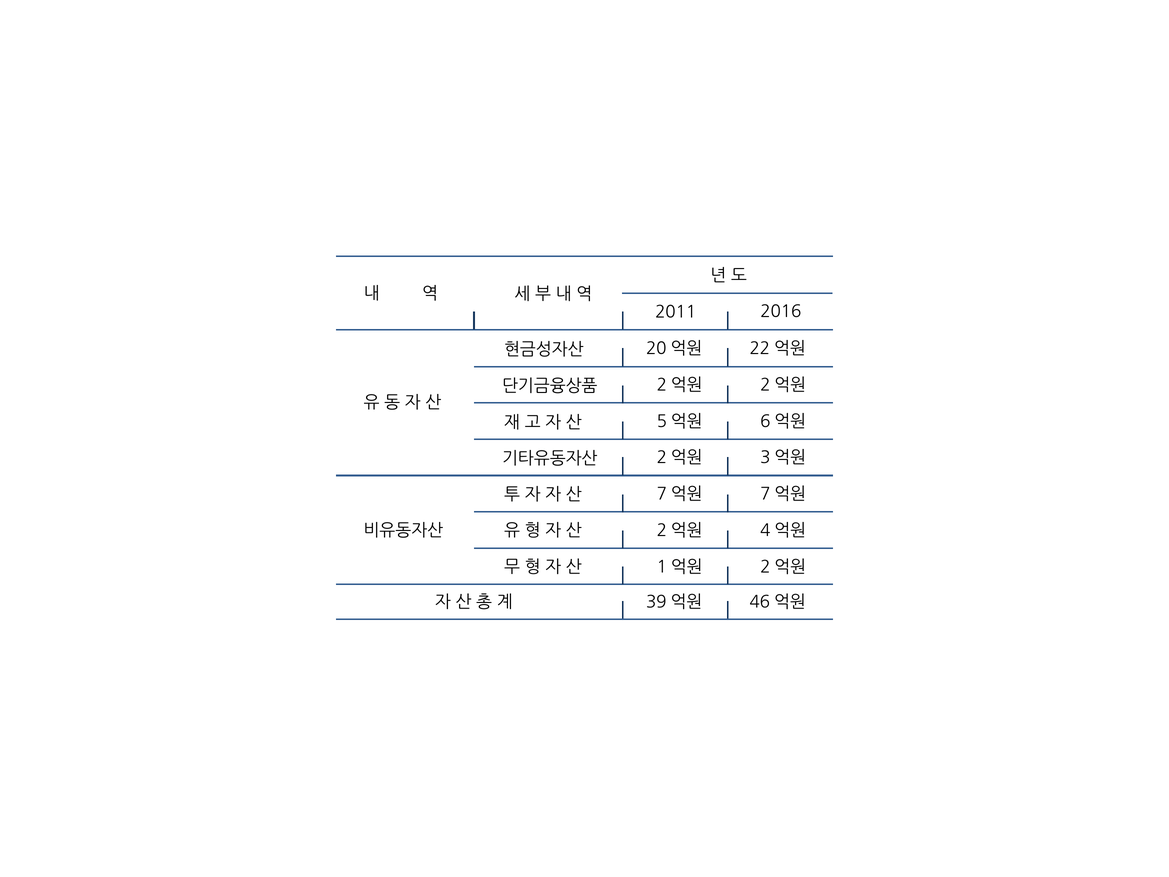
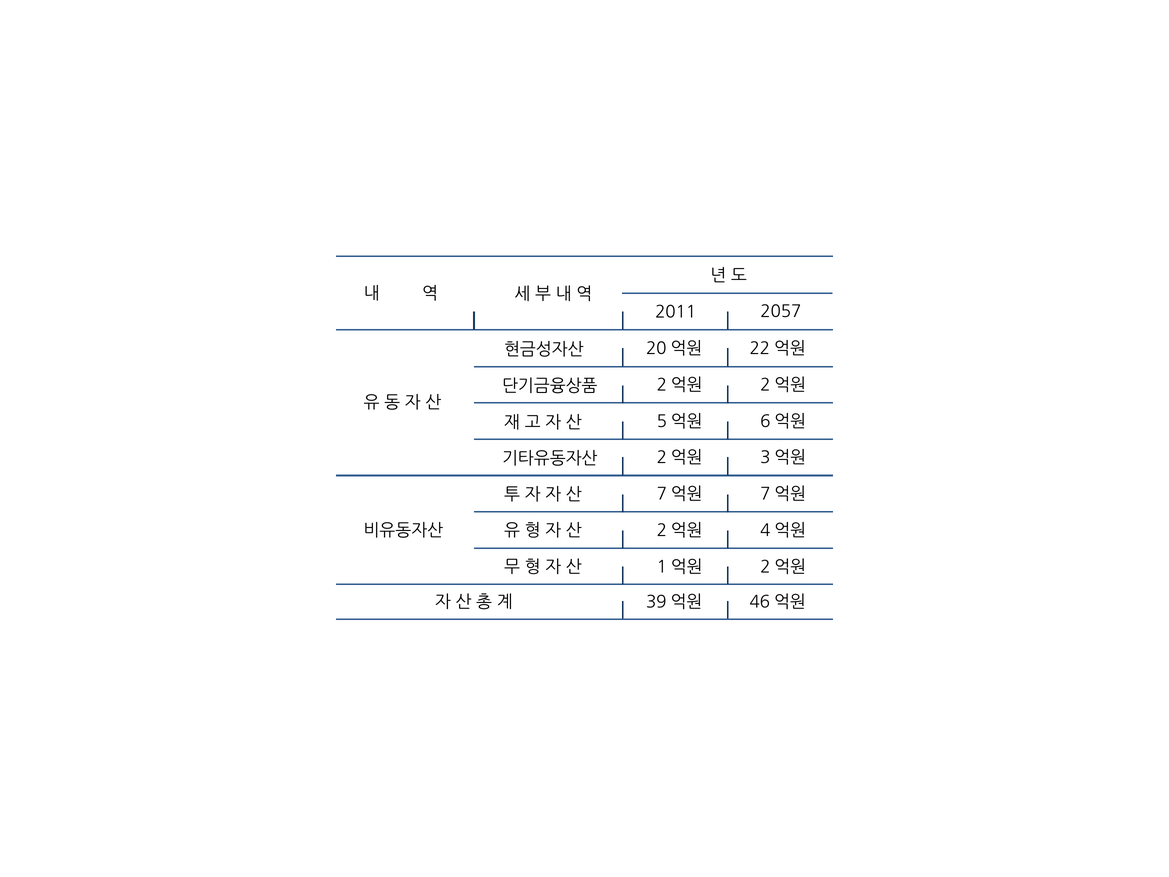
2016: 2016 -> 2057
